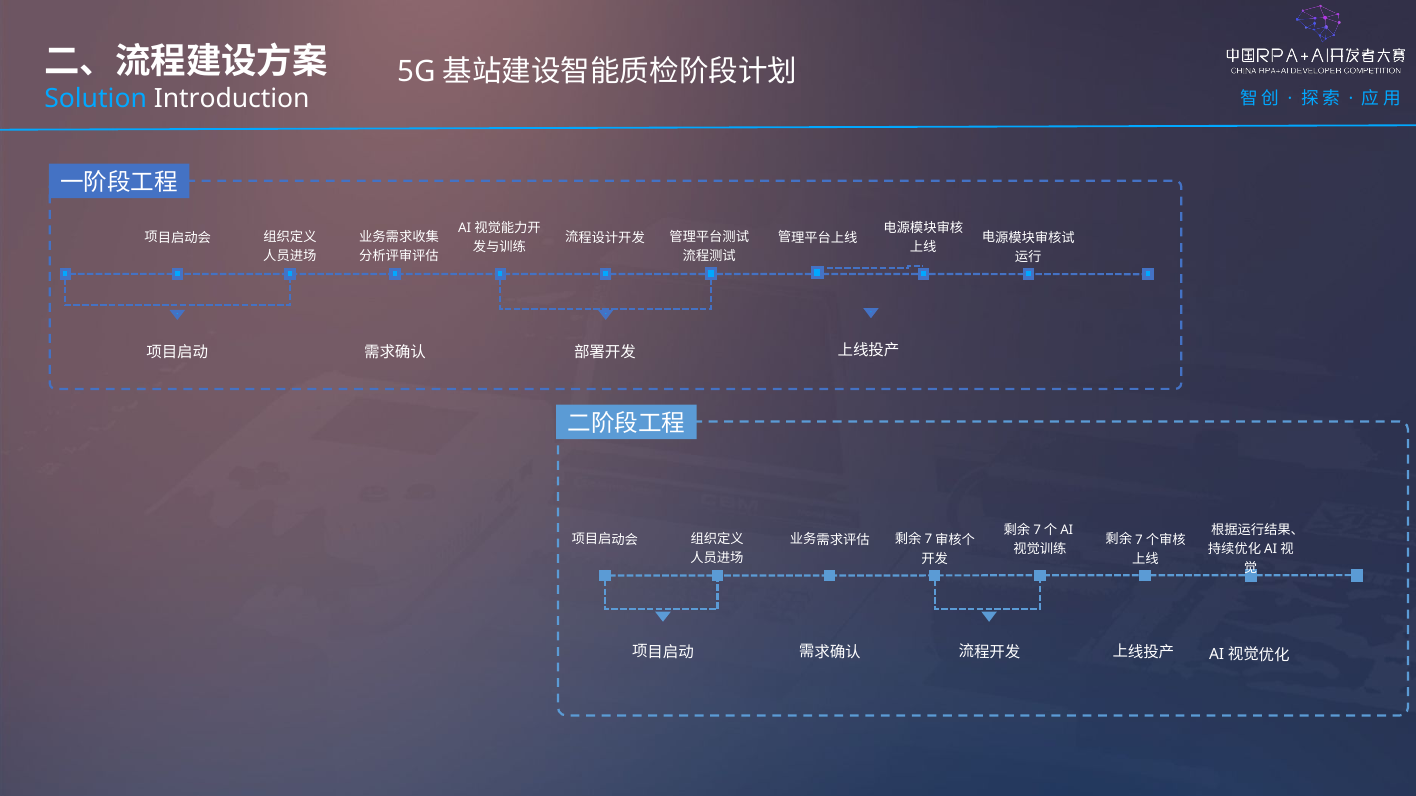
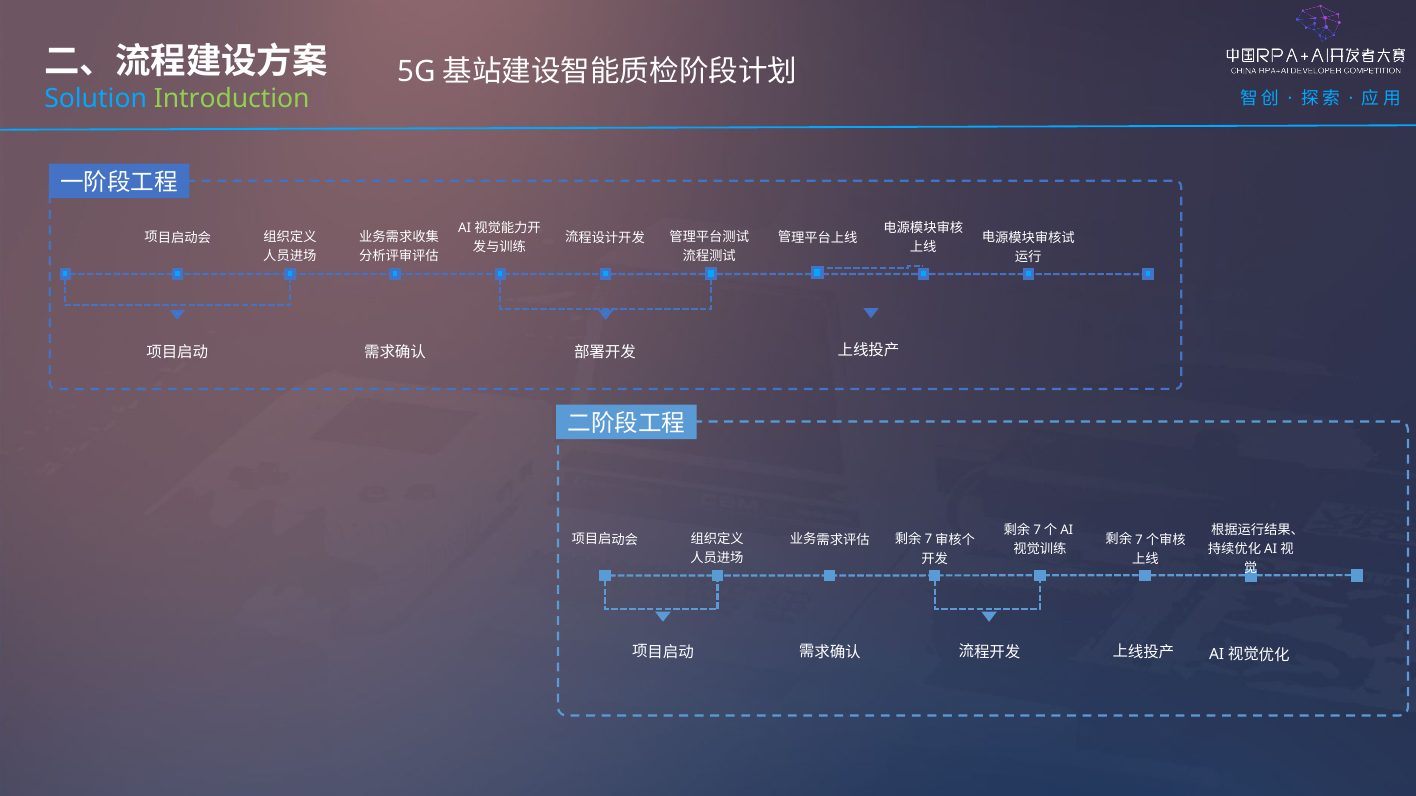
Introduction colour: white -> light green
